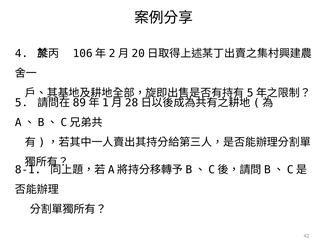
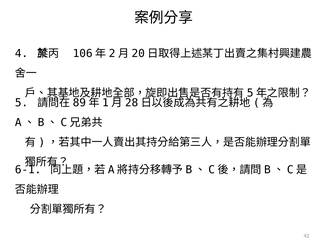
8-1: 8-1 -> 6-1
